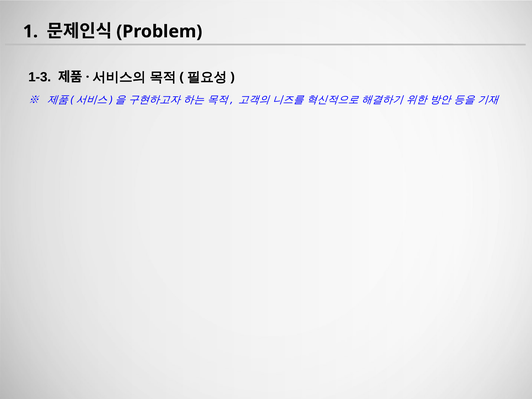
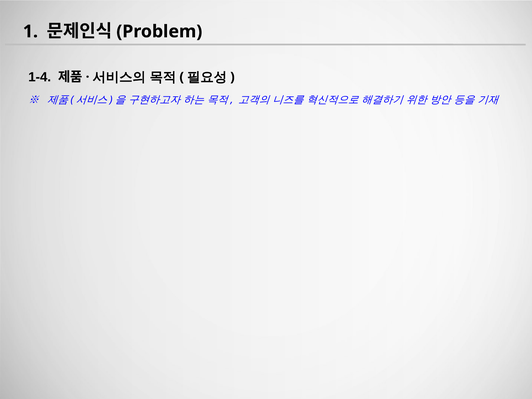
1-3: 1-3 -> 1-4
